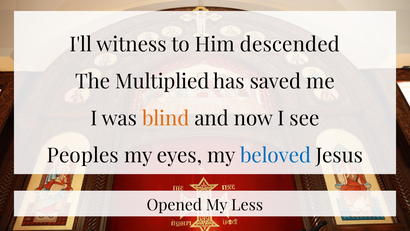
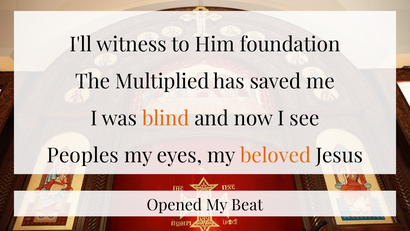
descended: descended -> foundation
beloved colour: blue -> orange
Less: Less -> Beat
